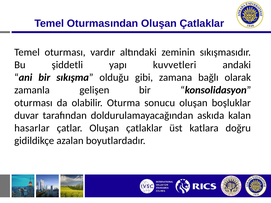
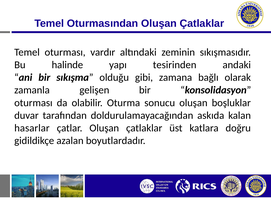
şiddetli: şiddetli -> halinde
kuvvetleri: kuvvetleri -> tesirinden
